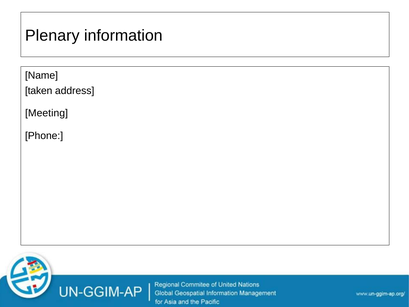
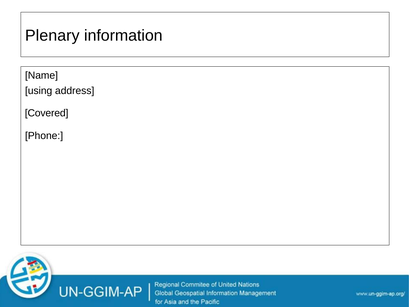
taken: taken -> using
Meeting: Meeting -> Covered
